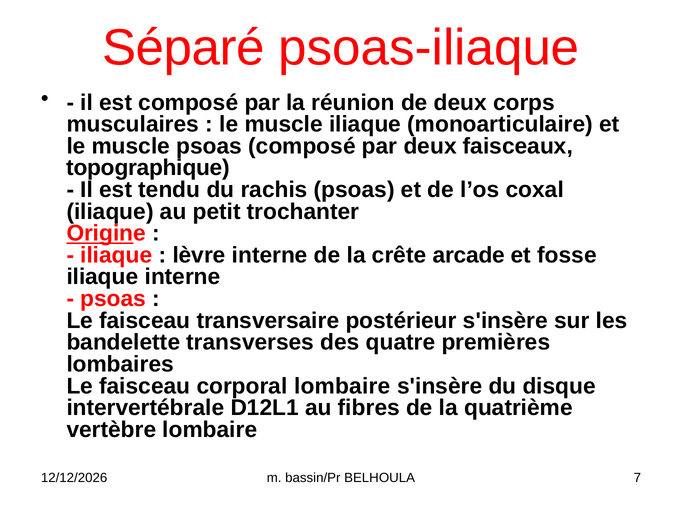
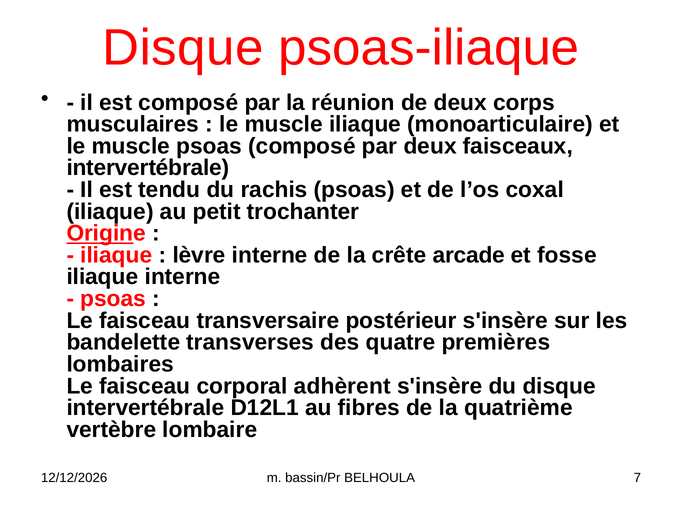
Séparé at (183, 48): Séparé -> Disque
topographique at (148, 168): topographique -> intervertébrale
corporal lombaire: lombaire -> adhèrent
